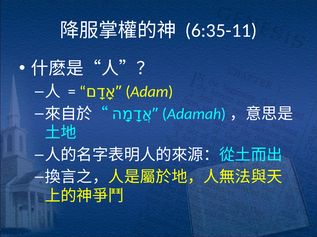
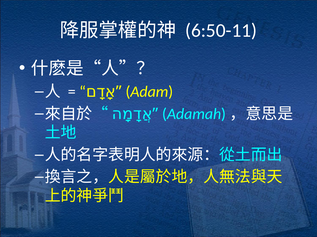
6:35-11: 6:35-11 -> 6:50-11
